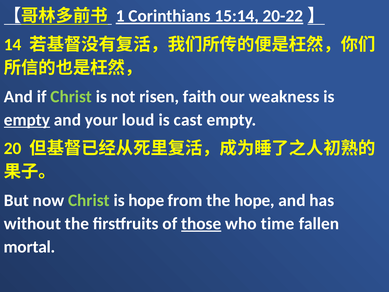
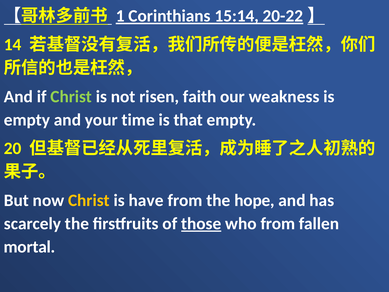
empty at (27, 120) underline: present -> none
loud: loud -> time
cast: cast -> that
Christ at (89, 200) colour: light green -> yellow
is hope: hope -> have
without: without -> scarcely
who time: time -> from
